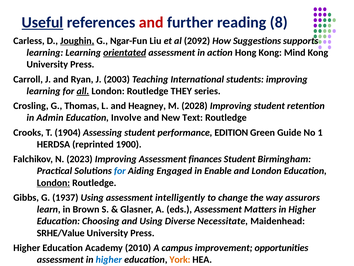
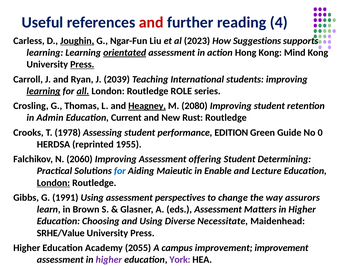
Useful underline: present -> none
8: 8 -> 4
2092: 2092 -> 2023
Press at (82, 64) underline: none -> present
2003: 2003 -> 2039
learning at (43, 91) underline: none -> present
THEY: THEY -> ROLE
Heagney underline: none -> present
2028: 2028 -> 2080
Involve: Involve -> Current
Text: Text -> Rust
1904: 1904 -> 1978
1: 1 -> 0
1900: 1900 -> 1955
2023: 2023 -> 2060
finances: finances -> offering
Birmingham: Birmingham -> Determining
Engaged: Engaged -> Maieutic
and London: London -> Lecture
1937: 1937 -> 1991
intelligently: intelligently -> perspectives
2010: 2010 -> 2055
improvement opportunities: opportunities -> improvement
higher at (109, 259) colour: blue -> purple
York colour: orange -> purple
